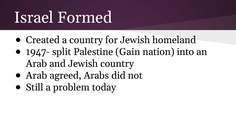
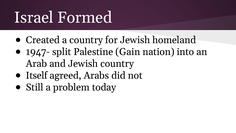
Arab at (37, 75): Arab -> Itself
